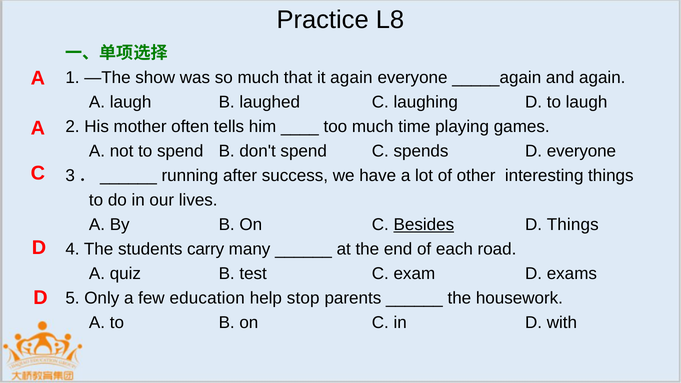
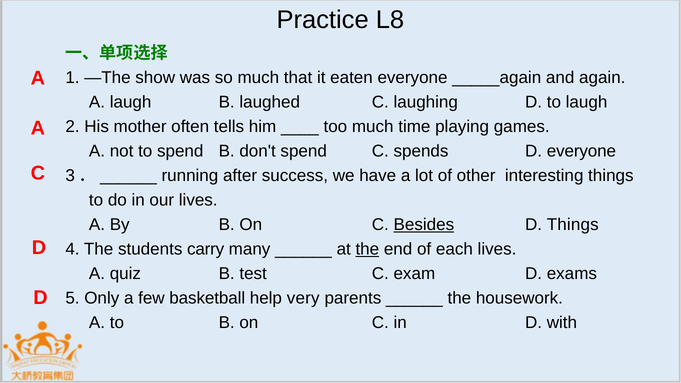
it again: again -> eaten
the at (367, 249) underline: none -> present
each road: road -> lives
education: education -> basketball
stop: stop -> very
